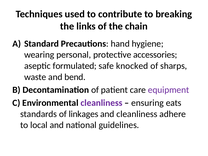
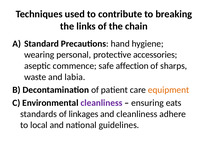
formulated: formulated -> commence
knocked: knocked -> affection
bend: bend -> labia
equipment colour: purple -> orange
